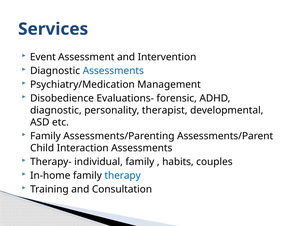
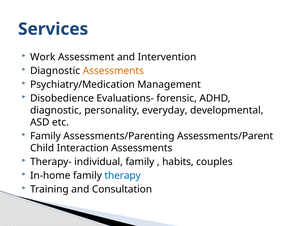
Event: Event -> Work
Assessments at (113, 71) colour: blue -> orange
therapist: therapist -> everyday
